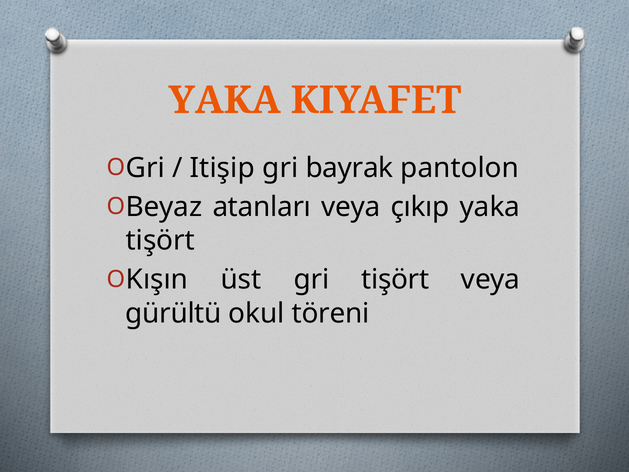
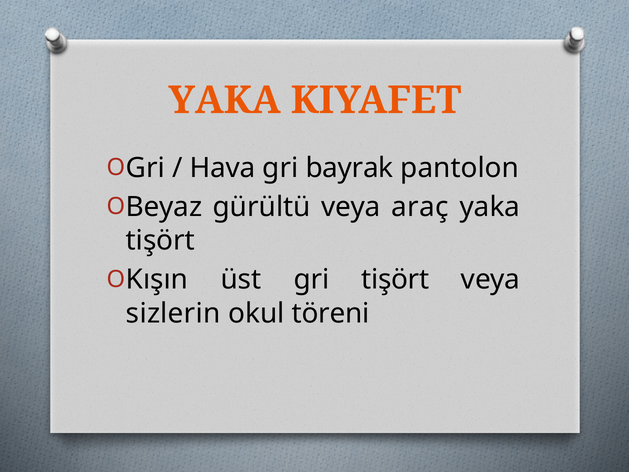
Itişip: Itişip -> Hava
atanları: atanları -> gürültü
çıkıp: çıkıp -> araç
gürültü: gürültü -> sizlerin
